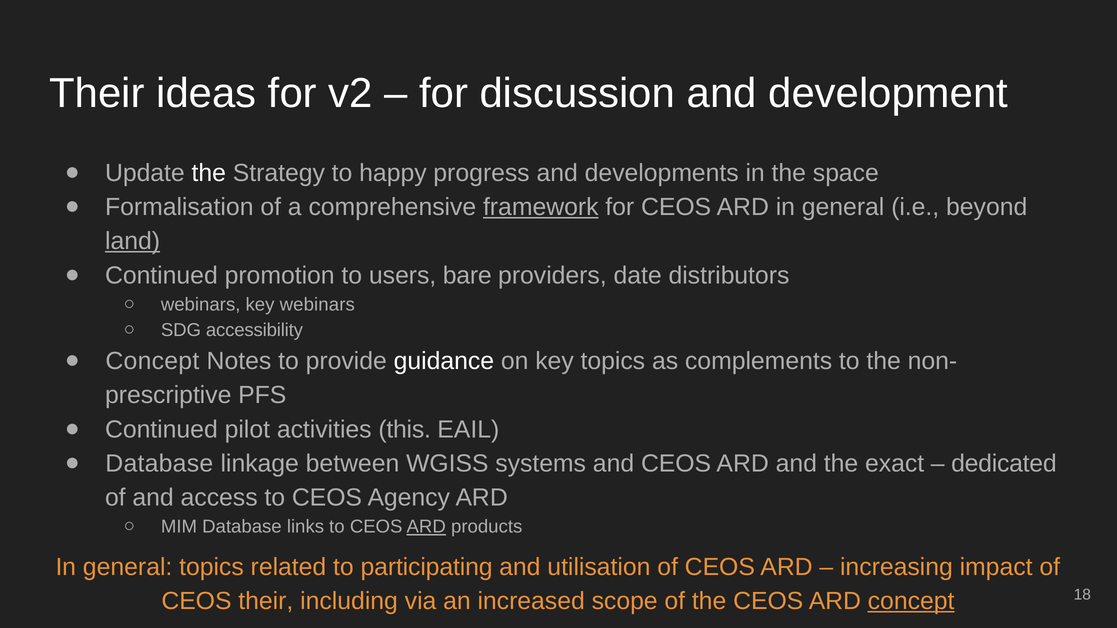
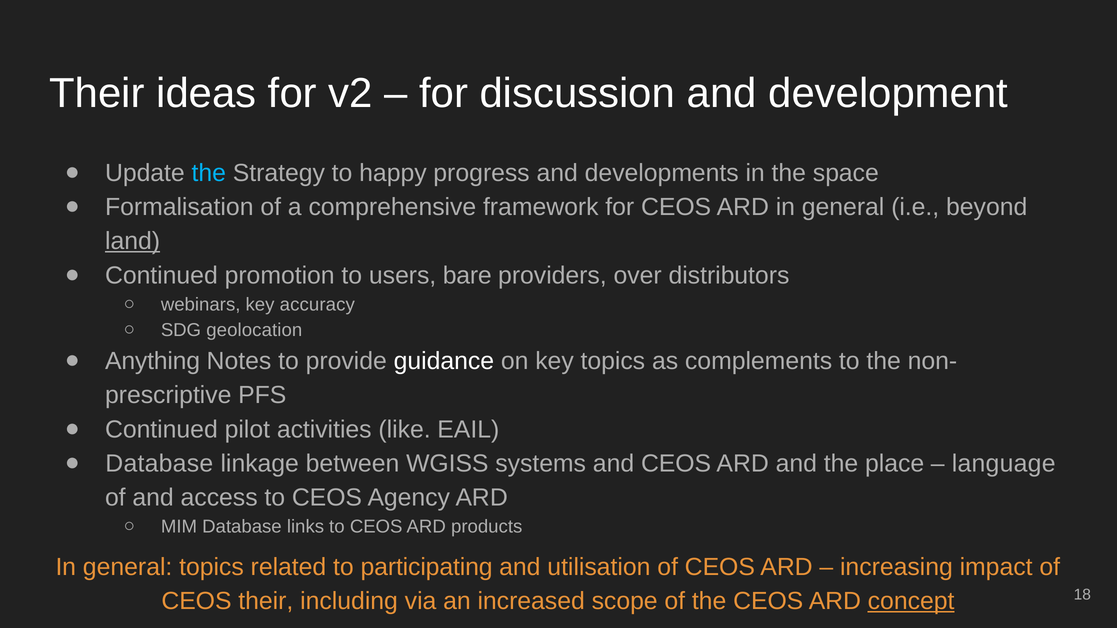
the at (209, 173) colour: white -> light blue
framework underline: present -> none
date: date -> over
key webinars: webinars -> accuracy
accessibility: accessibility -> geolocation
Concept at (152, 361): Concept -> Anything
this: this -> like
exact: exact -> place
dedicated: dedicated -> language
ARD at (426, 527) underline: present -> none
